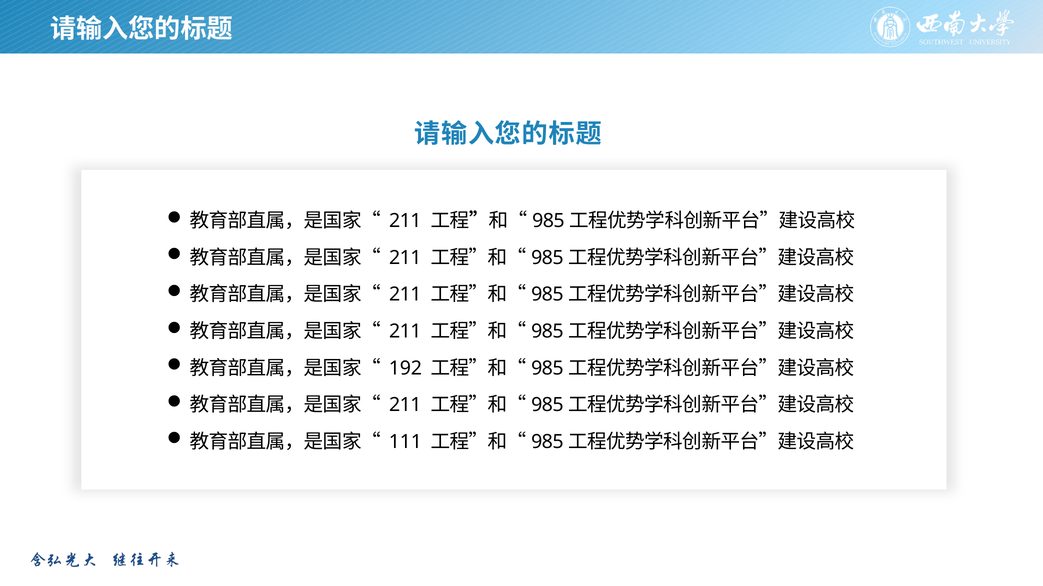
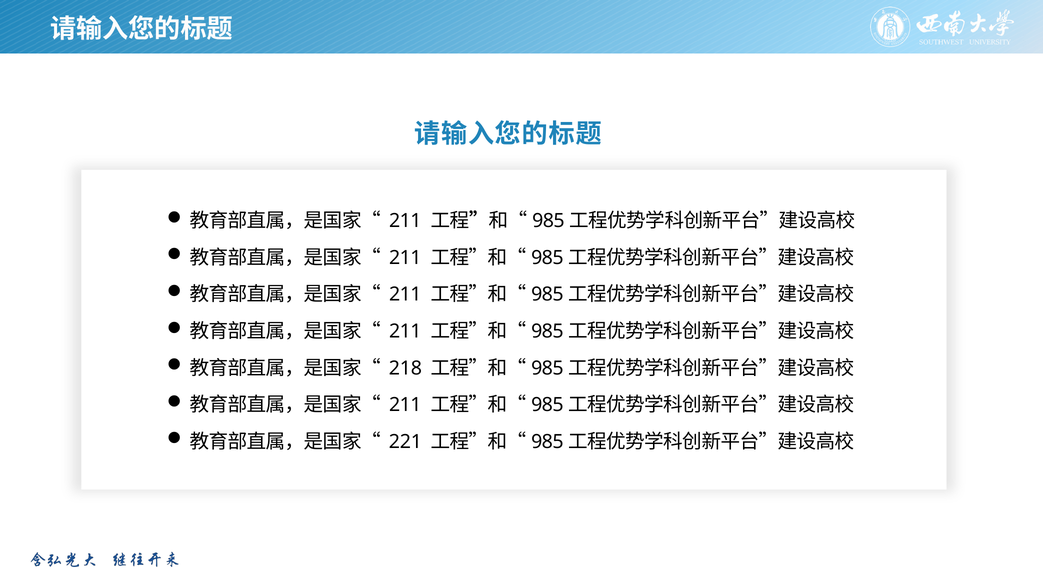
192: 192 -> 218
111: 111 -> 221
